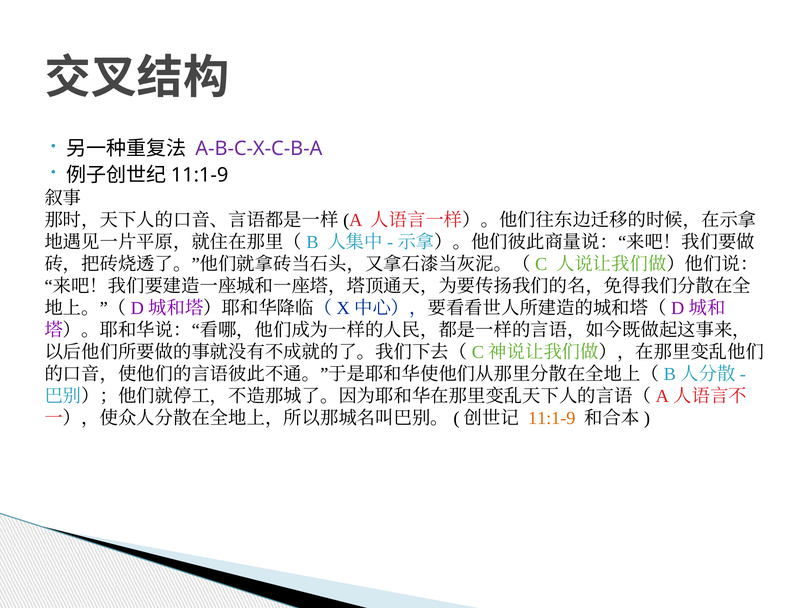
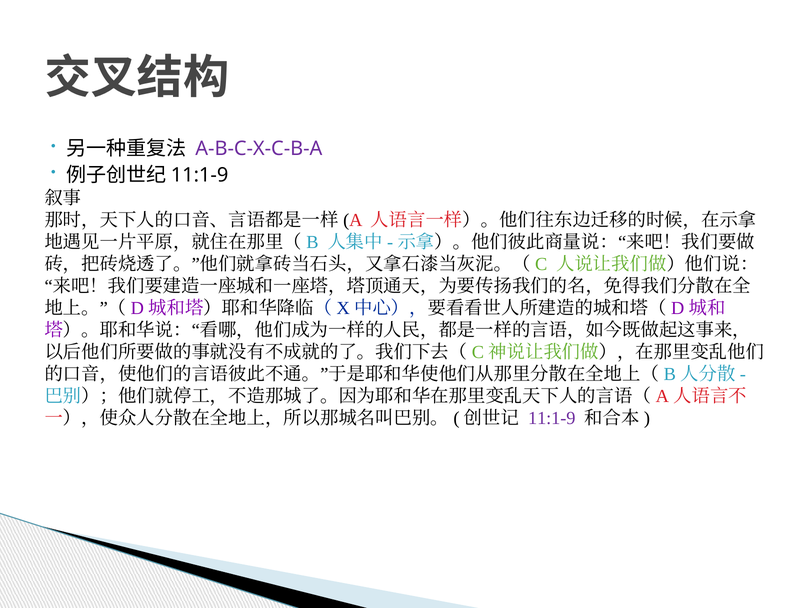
11:1-9 colour: orange -> purple
